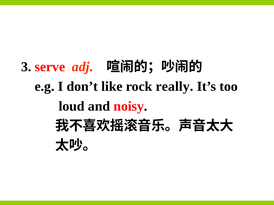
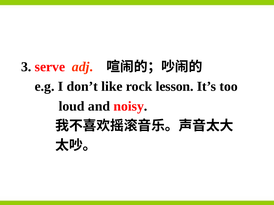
really: really -> lesson
